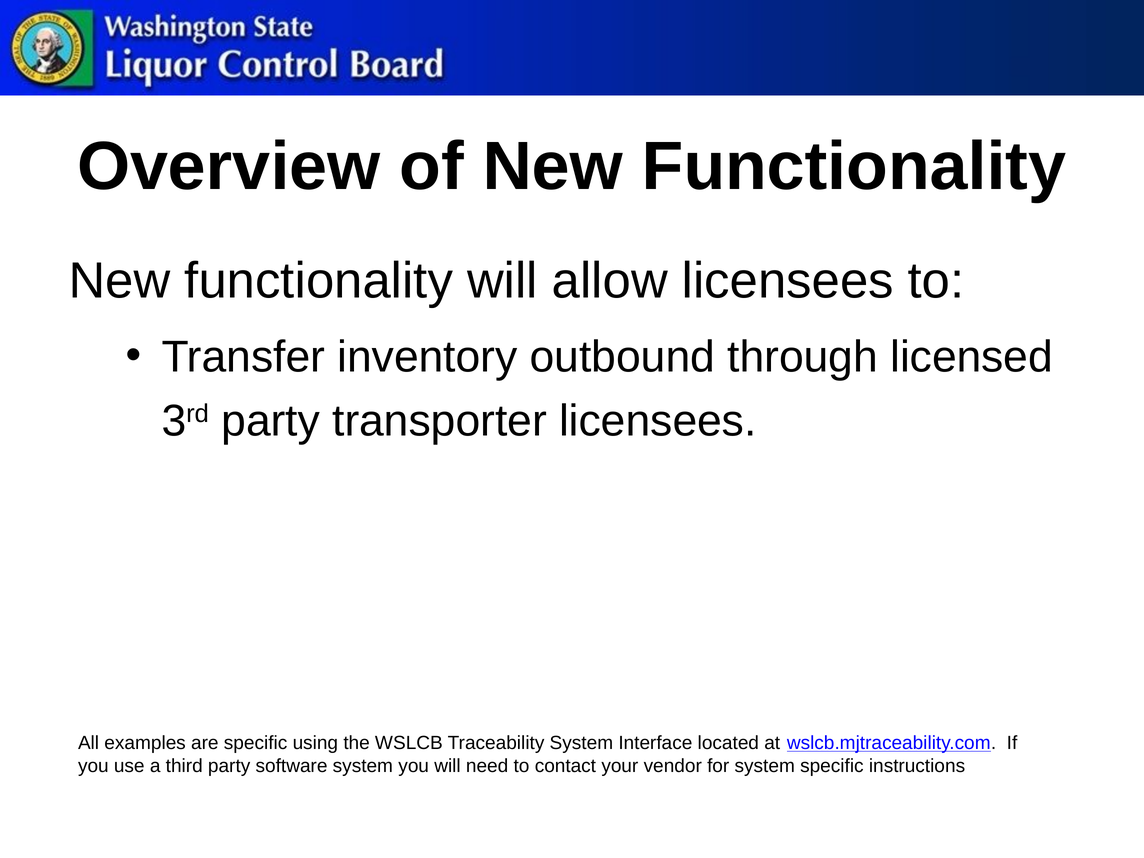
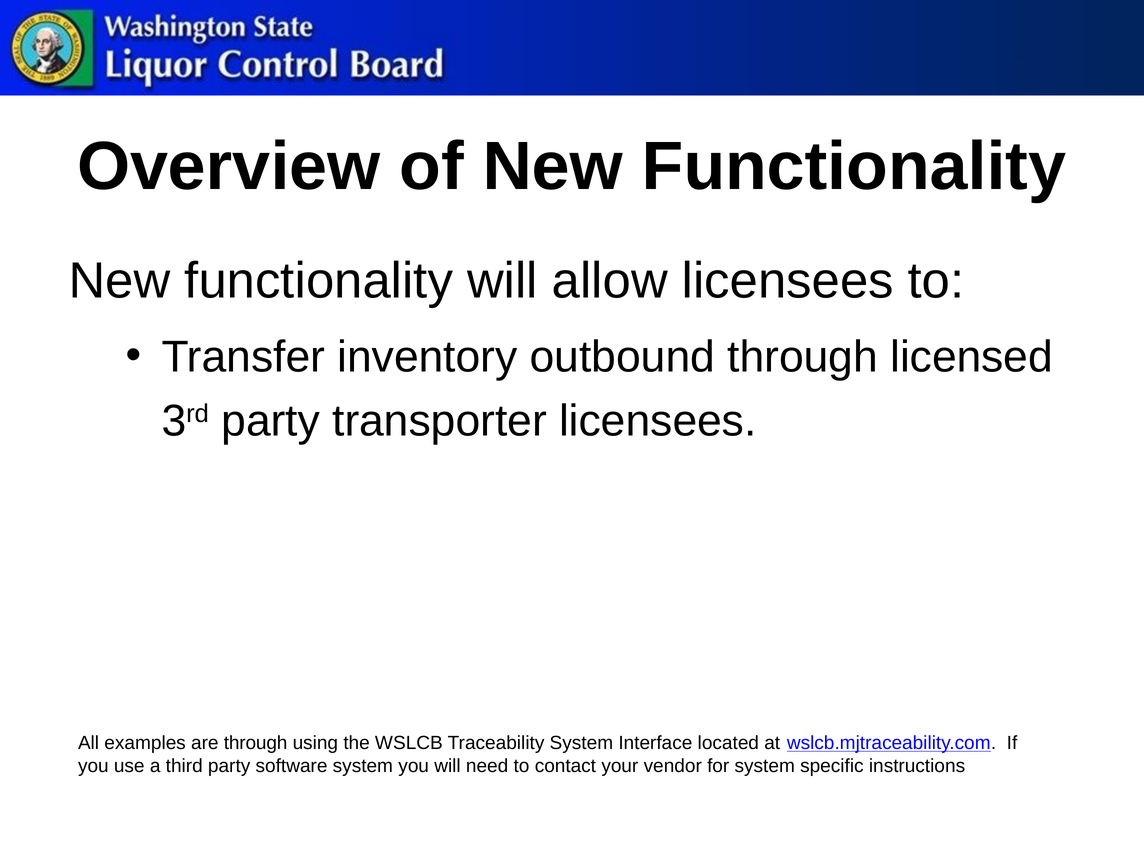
are specific: specific -> through
